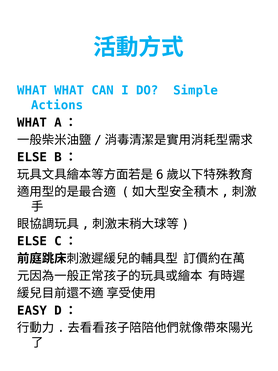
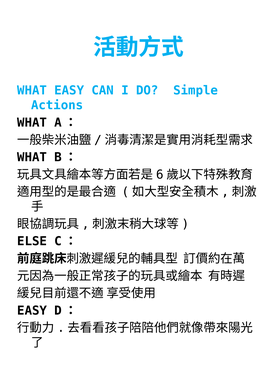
WHAT WHAT: WHAT -> EASY
ELSE at (32, 157): ELSE -> WHAT
